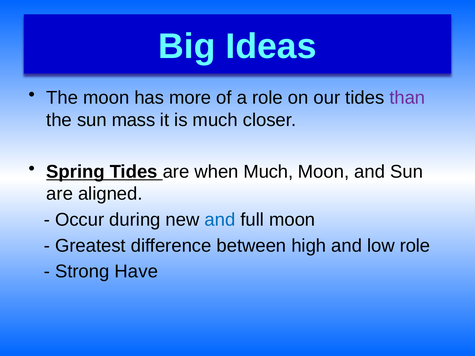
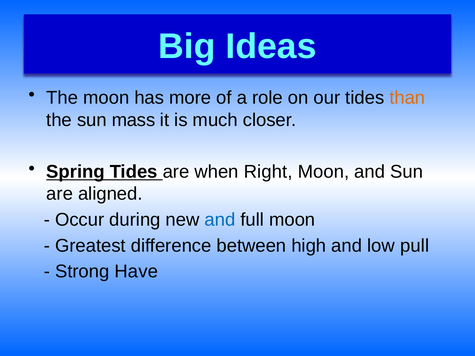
than colour: purple -> orange
when Much: Much -> Right
low role: role -> pull
